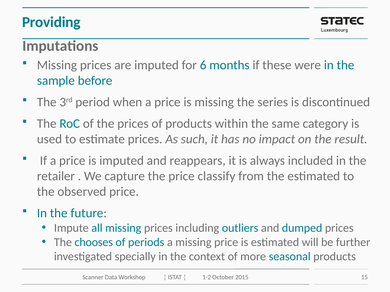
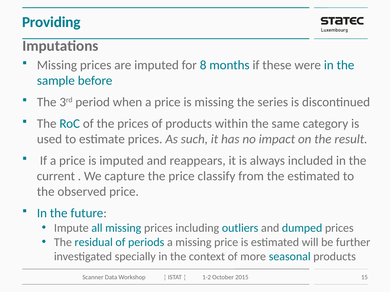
6: 6 -> 8
retailer: retailer -> current
chooses: chooses -> residual
